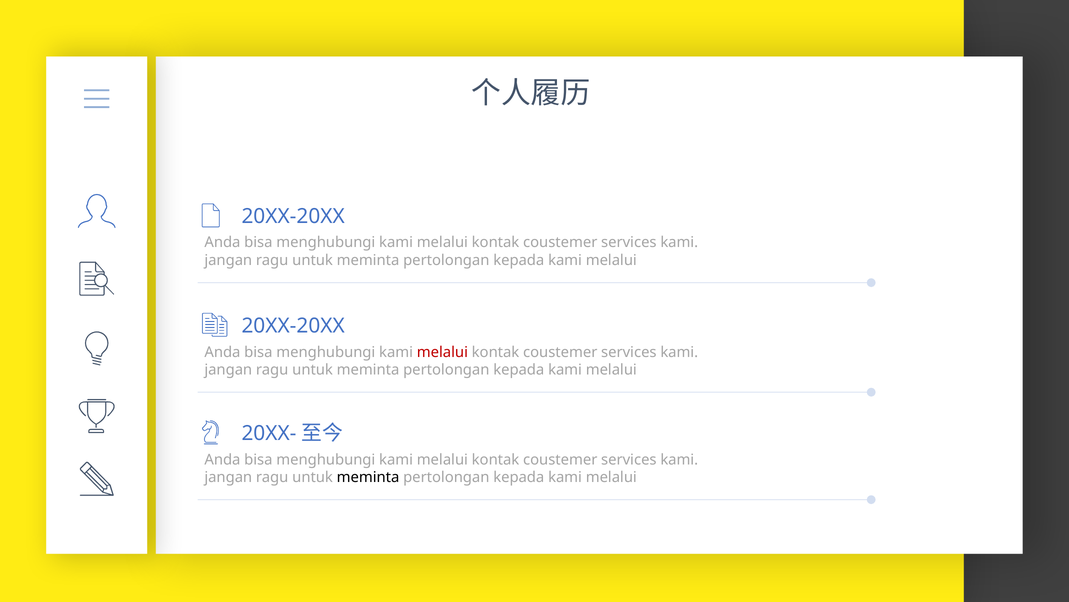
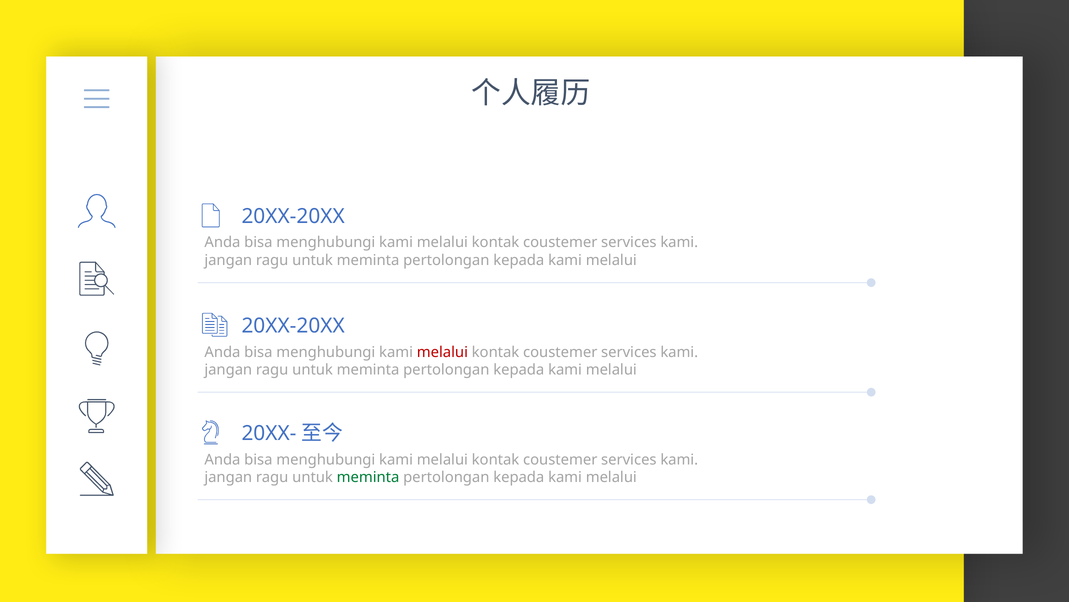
meminta at (368, 477) colour: black -> green
